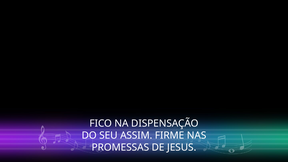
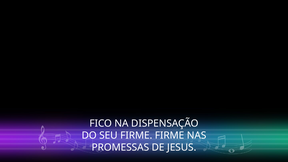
SEU ASSIM: ASSIM -> FIRME
